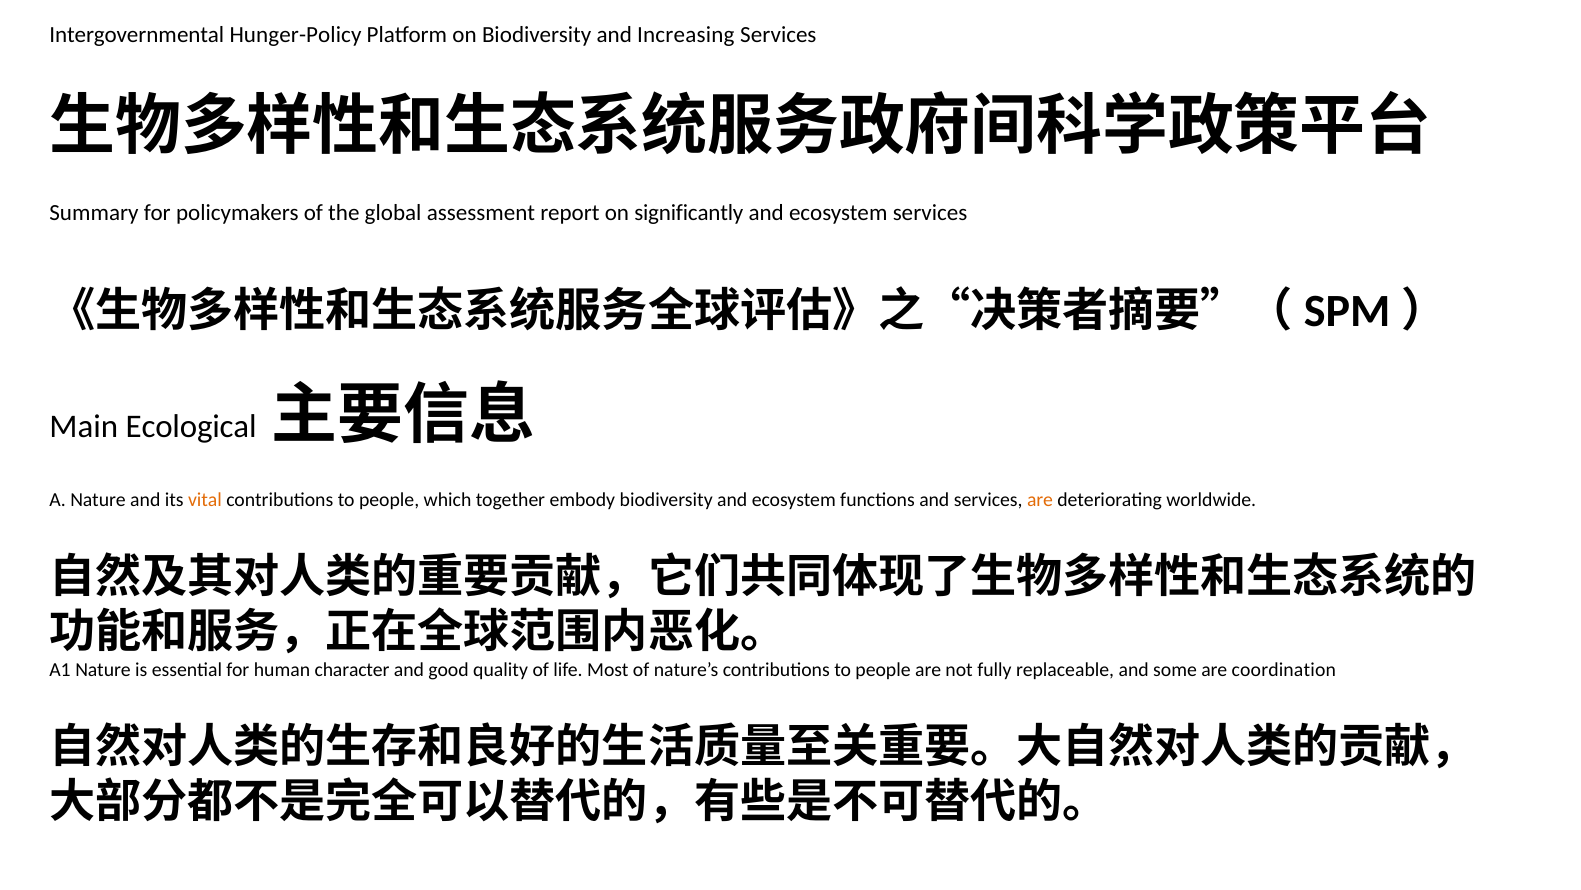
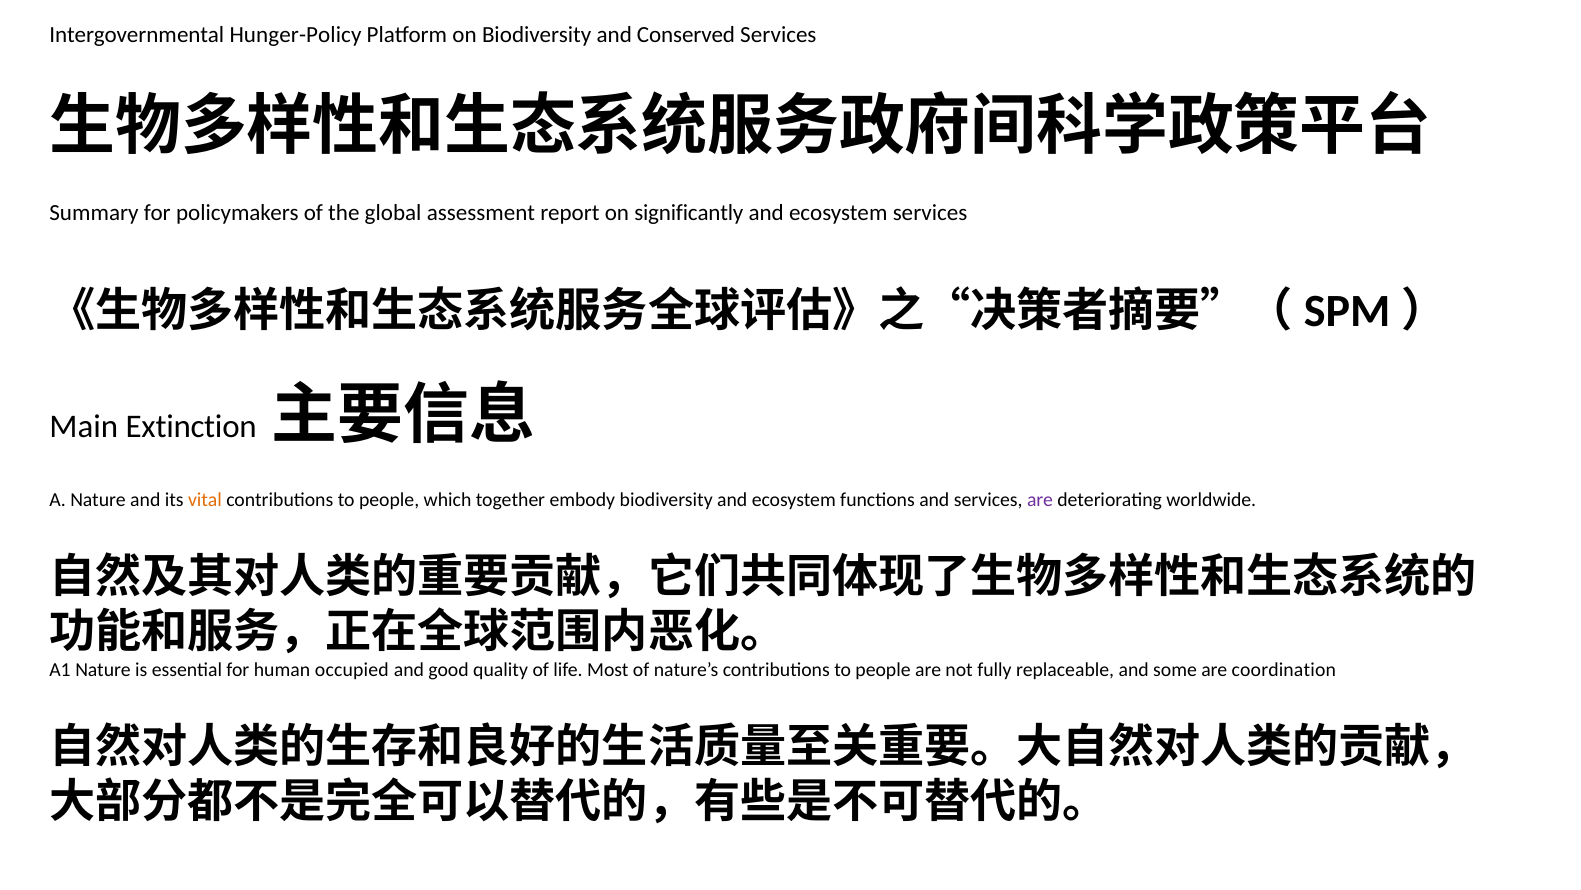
Increasing: Increasing -> Conserved
Ecological: Ecological -> Extinction
are at (1040, 499) colour: orange -> purple
character: character -> occupied
